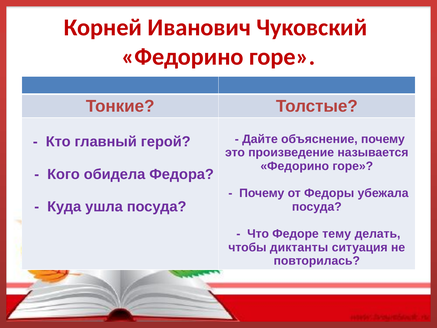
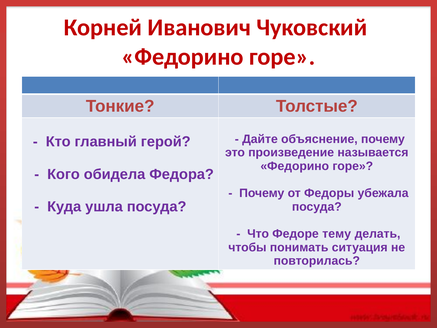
диктанты: диктанты -> понимать
